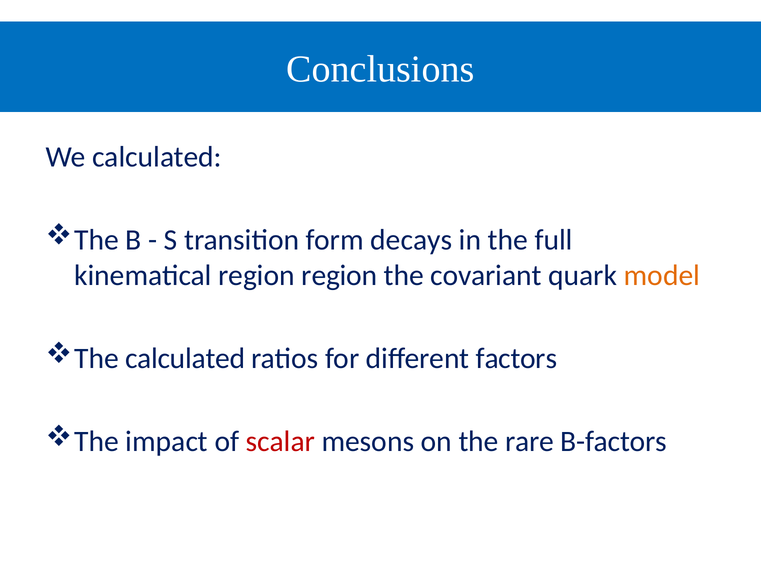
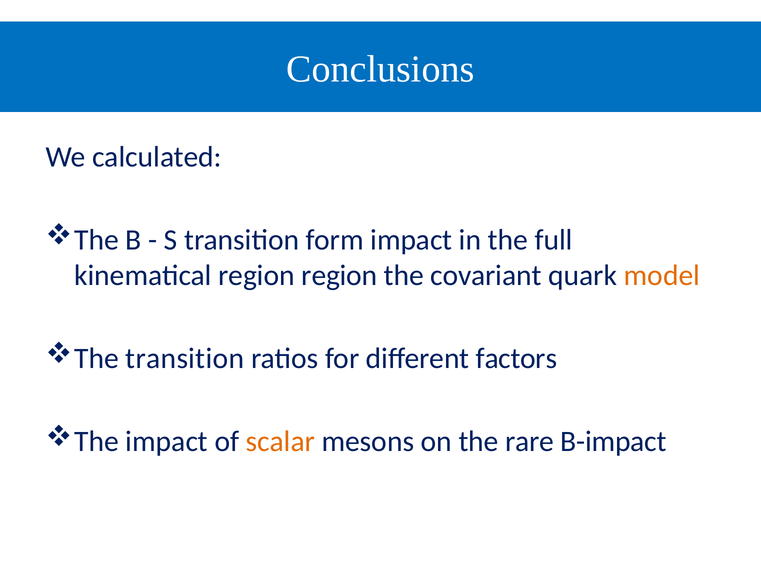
form decays: decays -> impact
The calculated: calculated -> transition
scalar colour: red -> orange
B-factors: B-factors -> B-impact
